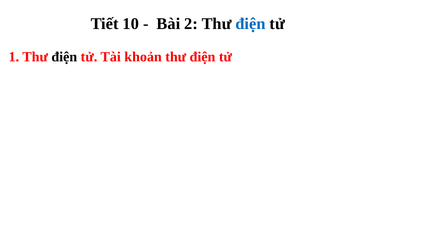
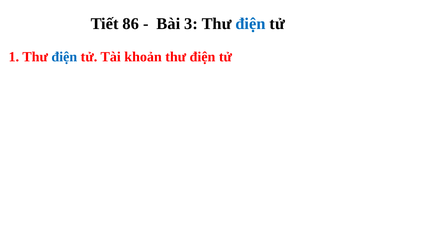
10: 10 -> 86
2: 2 -> 3
điện at (64, 57) colour: black -> blue
